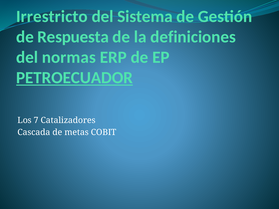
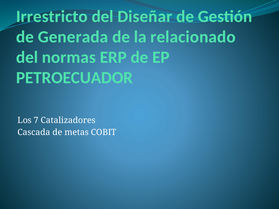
Sistema: Sistema -> Diseñar
Respuesta: Respuesta -> Generada
definiciones: definiciones -> relacionado
PETROECUADOR underline: present -> none
